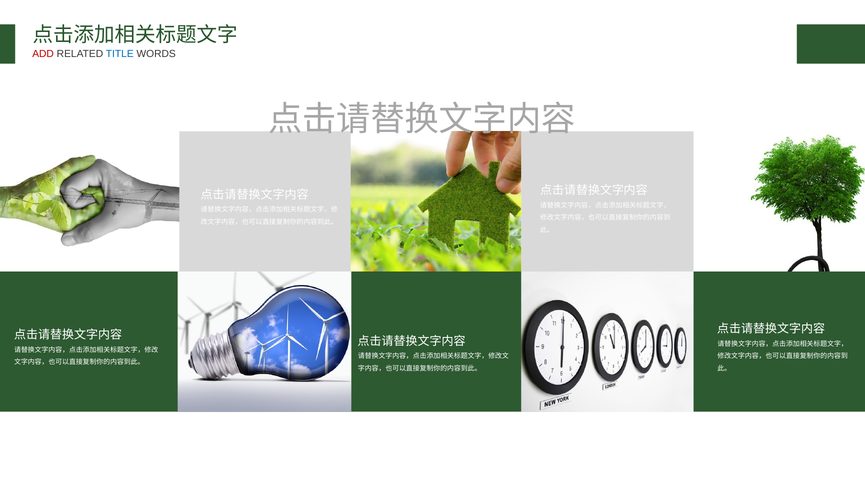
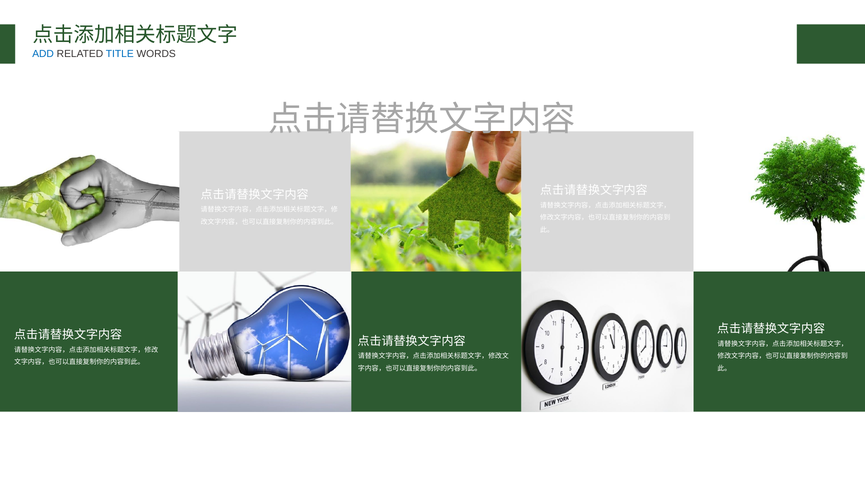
ADD colour: red -> blue
